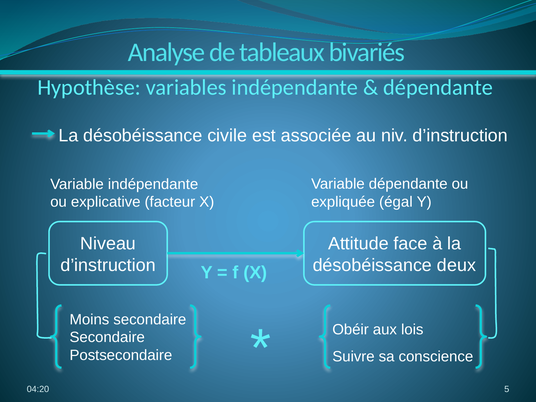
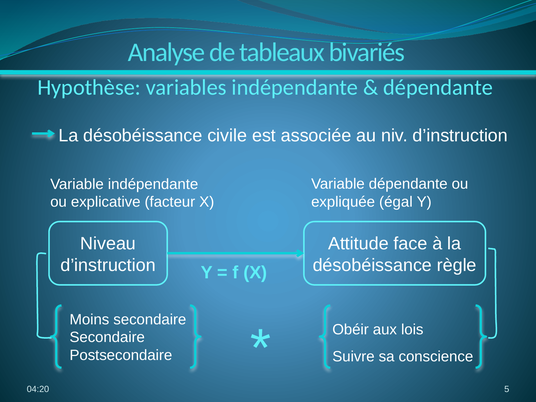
deux: deux -> règle
